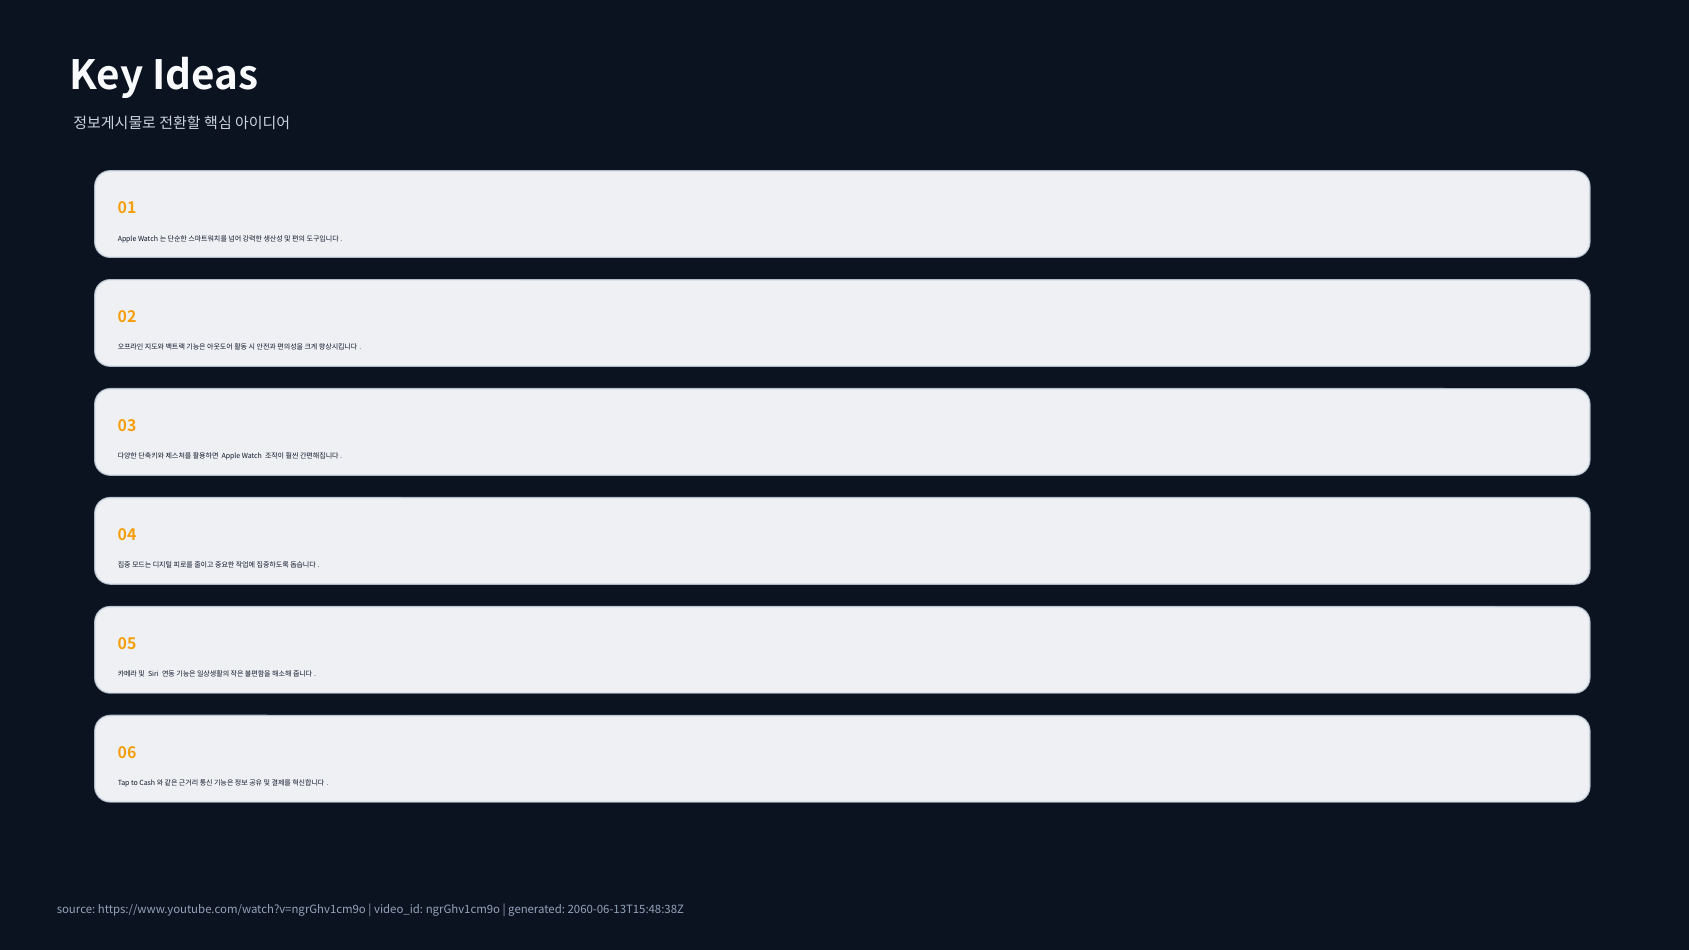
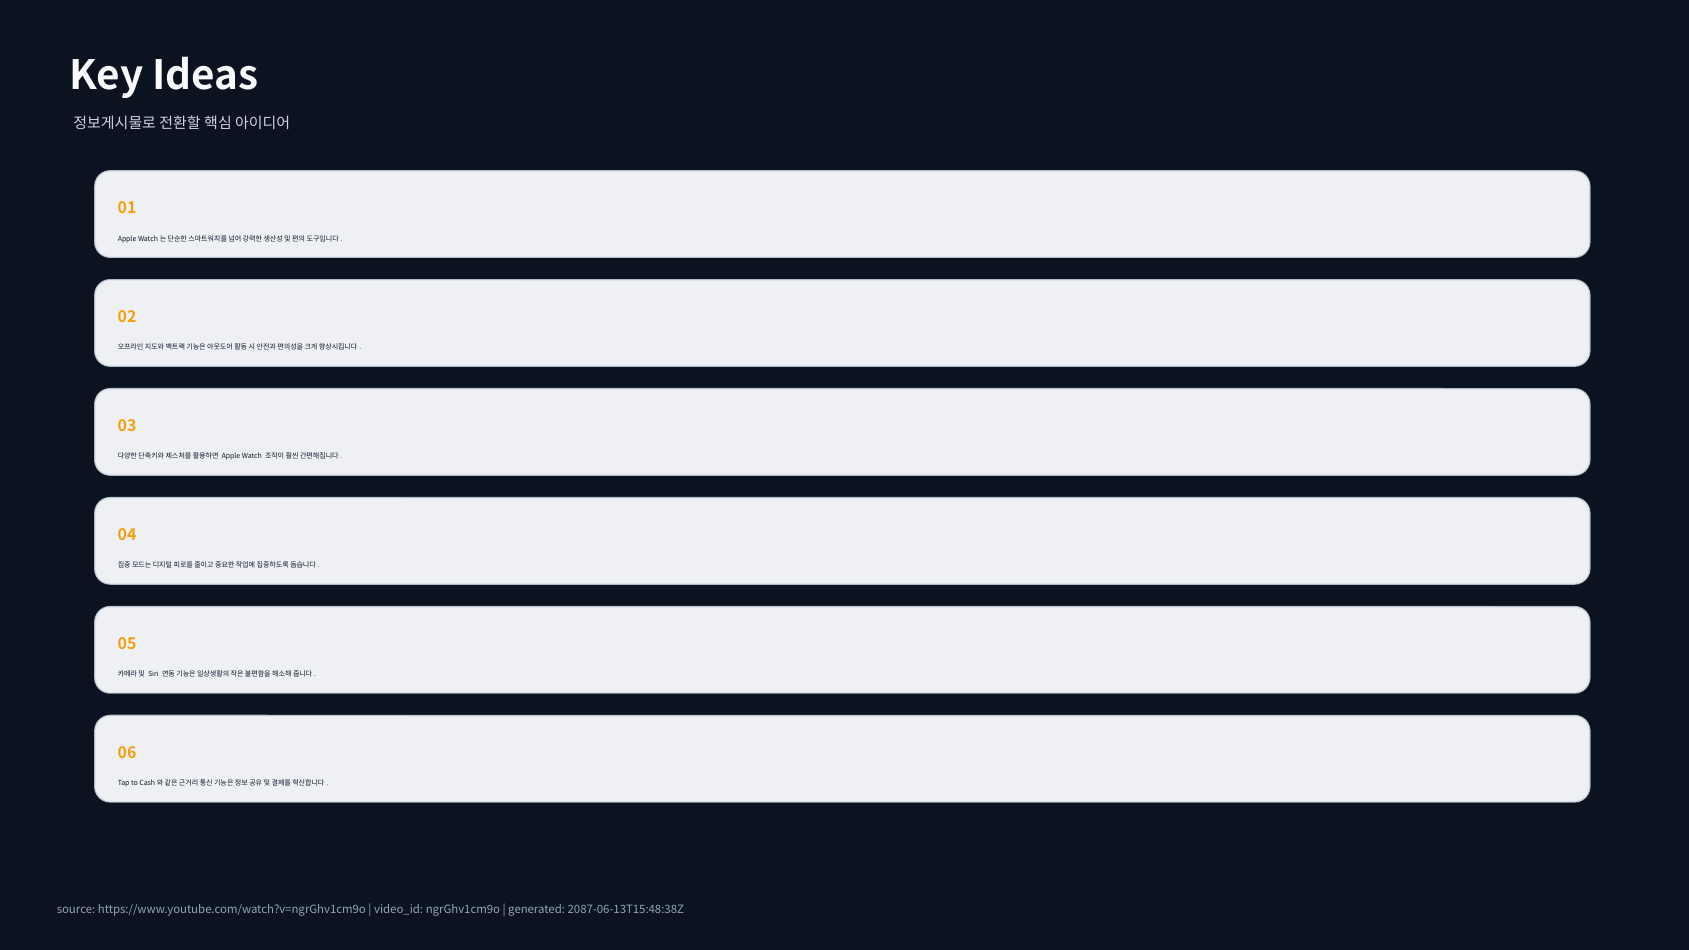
2060-06-13T15:48:38Z: 2060-06-13T15:48:38Z -> 2087-06-13T15:48:38Z
